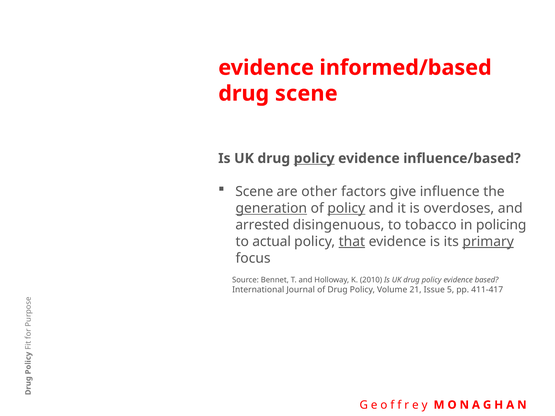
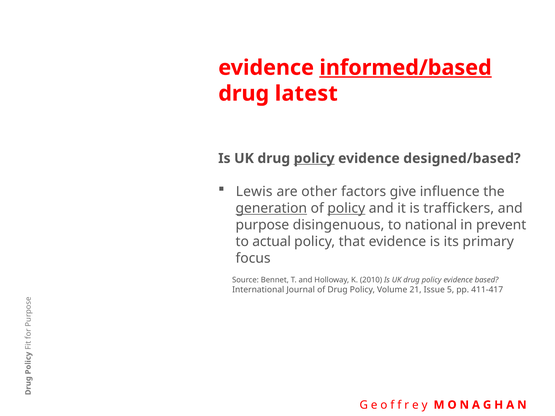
informed/based underline: none -> present
drug scene: scene -> latest
influence/based: influence/based -> designed/based
Scene at (254, 192): Scene -> Lewis
overdoses: overdoses -> traffickers
arrested: arrested -> purpose
tobacco: tobacco -> national
policing: policing -> prevent
that underline: present -> none
primary underline: present -> none
